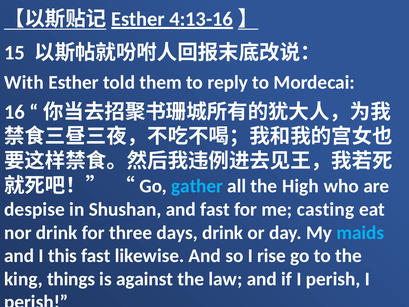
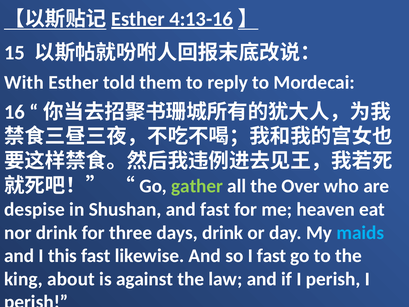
gather colour: light blue -> light green
High: High -> Over
casting: casting -> heaven
I rise: rise -> fast
things: things -> about
